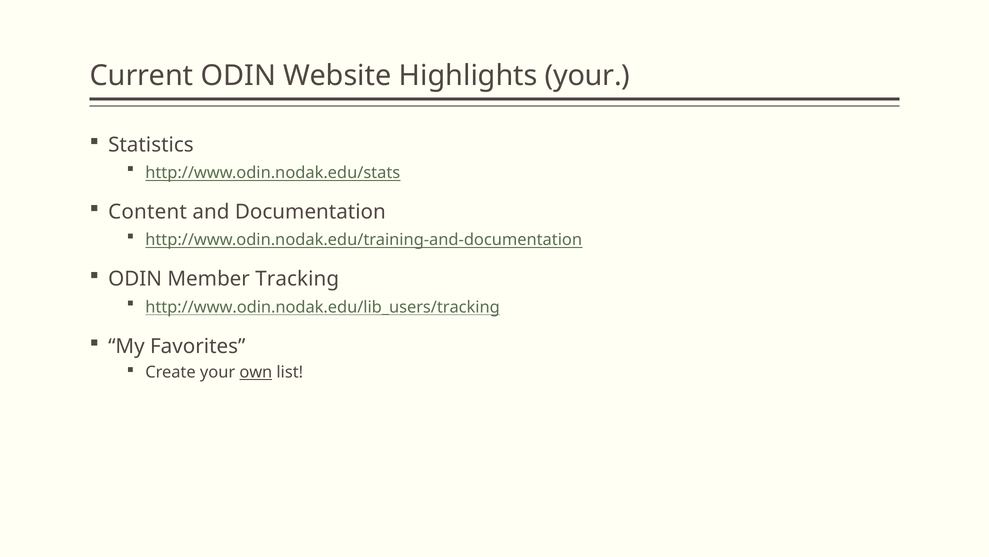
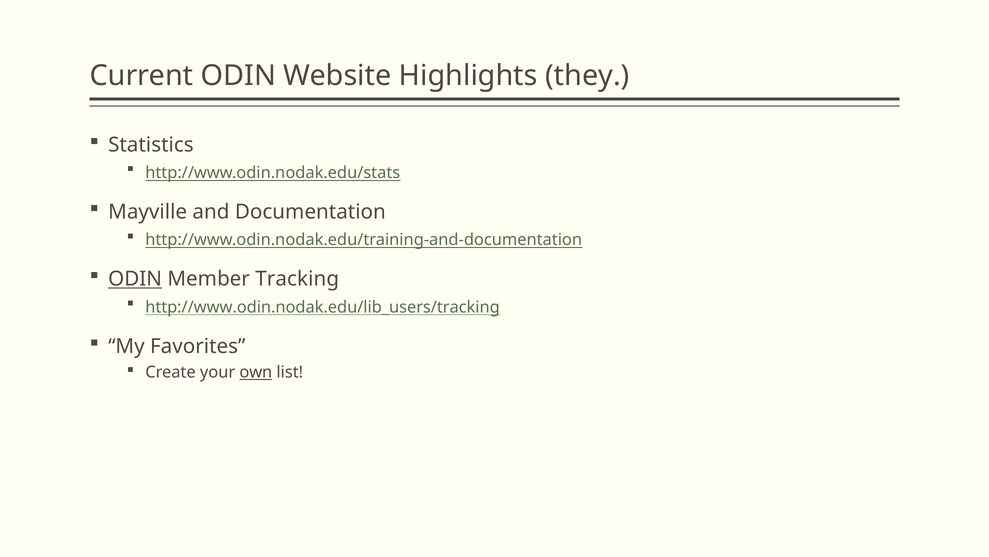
Highlights your: your -> they
Content: Content -> Mayville
ODIN at (135, 279) underline: none -> present
